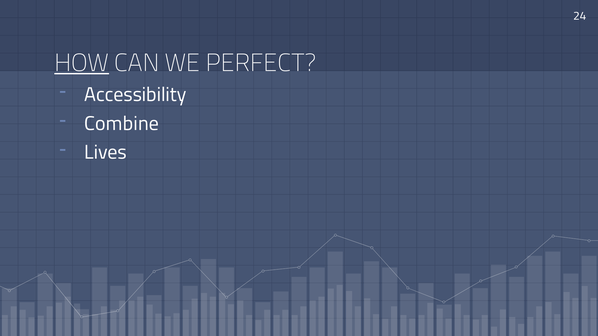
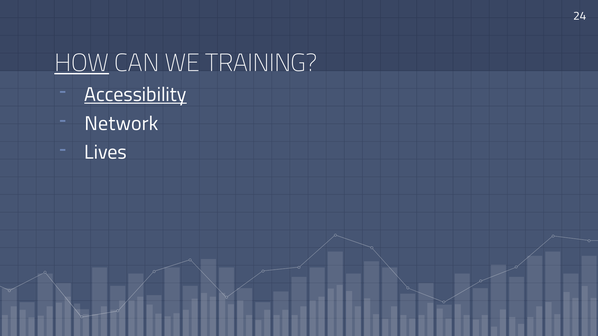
PERFECT: PERFECT -> TRAINING
Accessibility underline: none -> present
Combine: Combine -> Network
